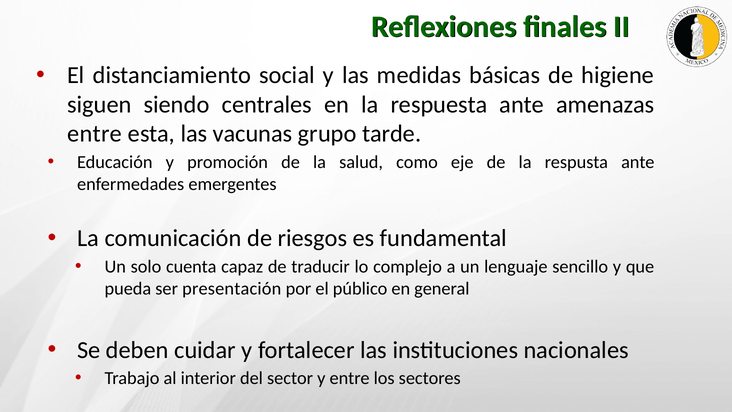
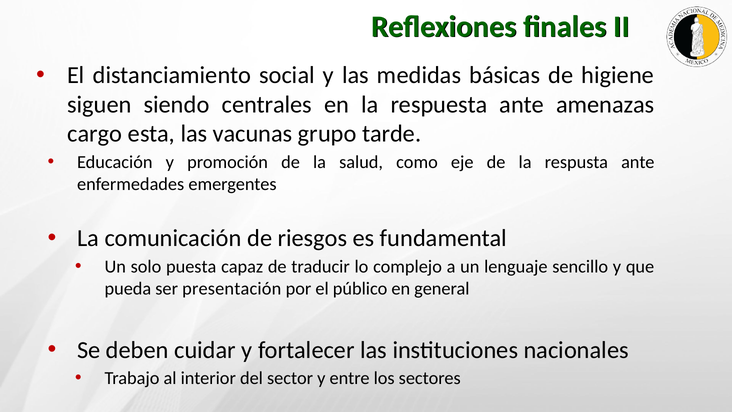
entre at (95, 134): entre -> cargo
cuenta: cuenta -> puesta
